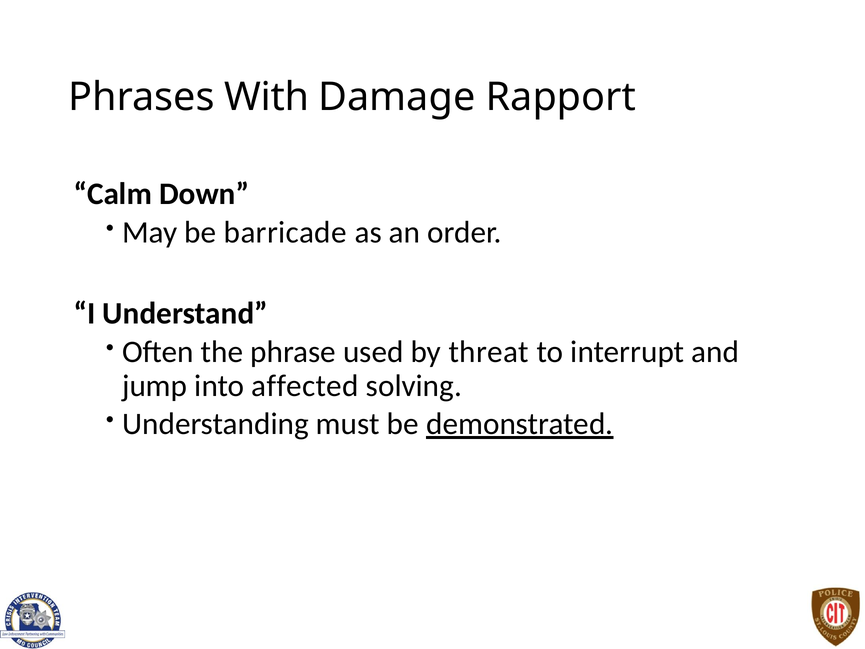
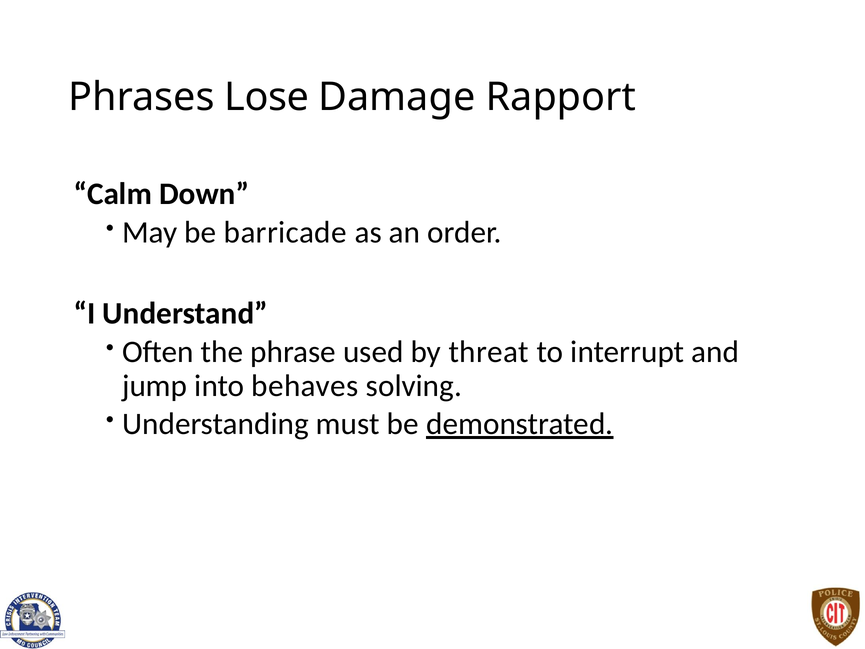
With: With -> Lose
affected: affected -> behaves
